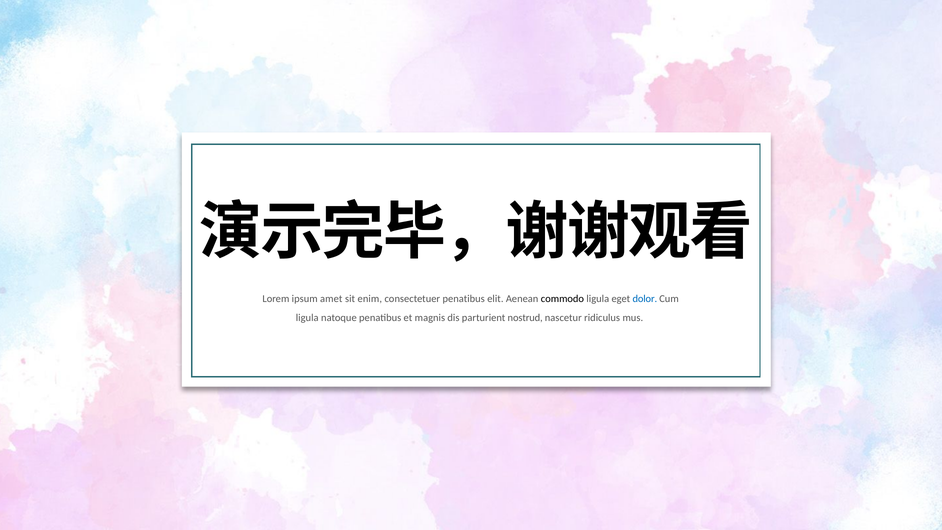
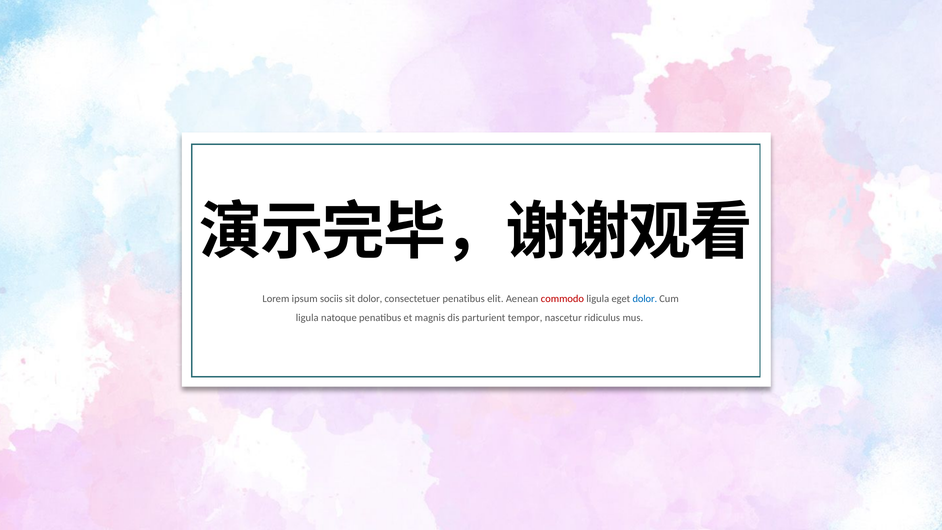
amet: amet -> sociis
sit enim: enim -> dolor
commodo colour: black -> red
nostrud: nostrud -> tempor
